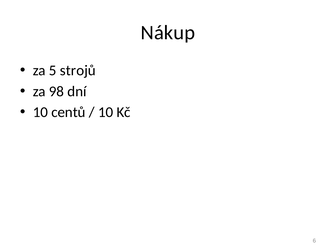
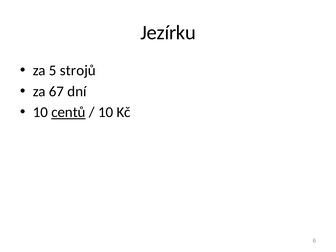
Nákup: Nákup -> Jezírku
98: 98 -> 67
centů underline: none -> present
